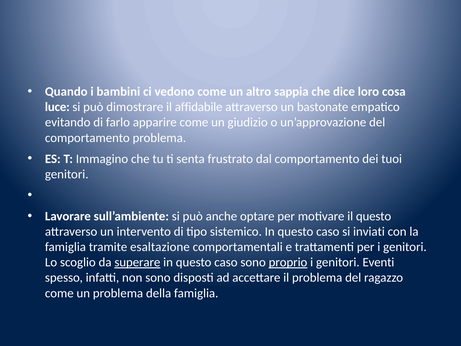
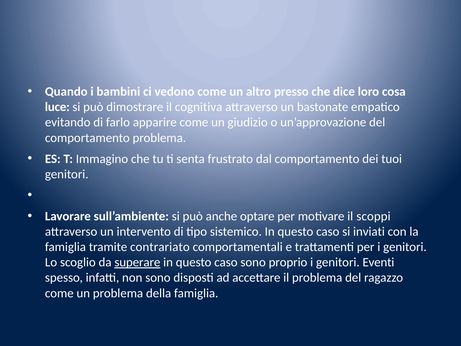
sappia: sappia -> presso
affidabile: affidabile -> cognitiva
il questo: questo -> scoppi
esaltazione: esaltazione -> contrariato
proprio underline: present -> none
